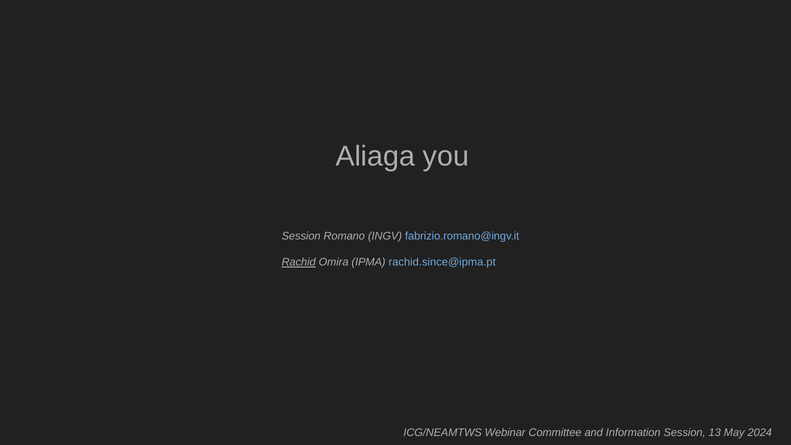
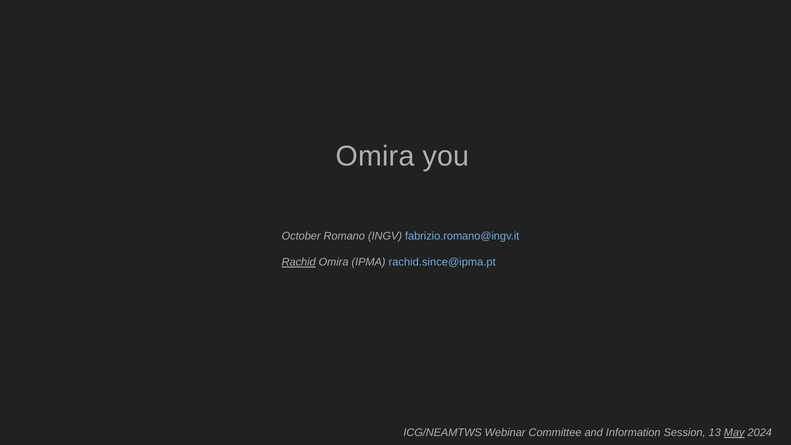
Aliaga at (375, 156): Aliaga -> Omira
Session at (301, 236): Session -> October
May underline: none -> present
